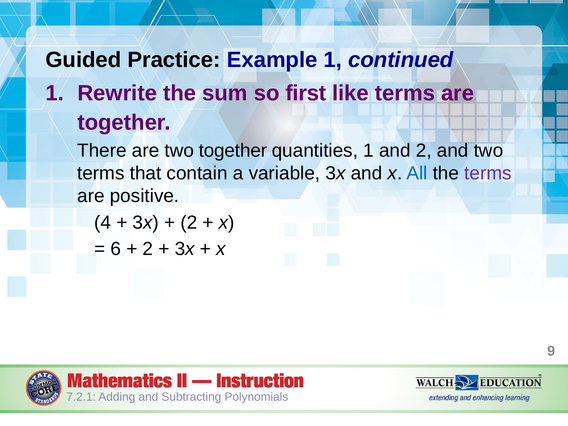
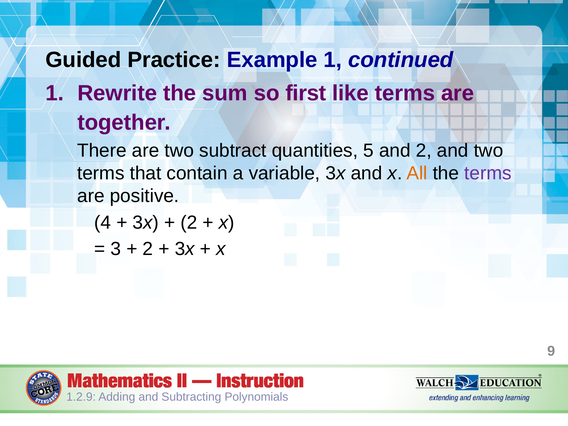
two together: together -> subtract
quantities 1: 1 -> 5
All colour: blue -> orange
6: 6 -> 3
7.2.1: 7.2.1 -> 1.2.9
